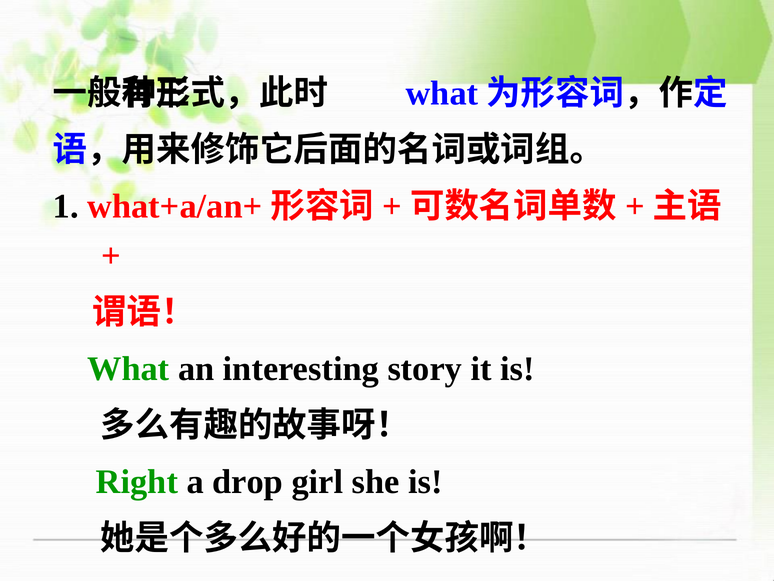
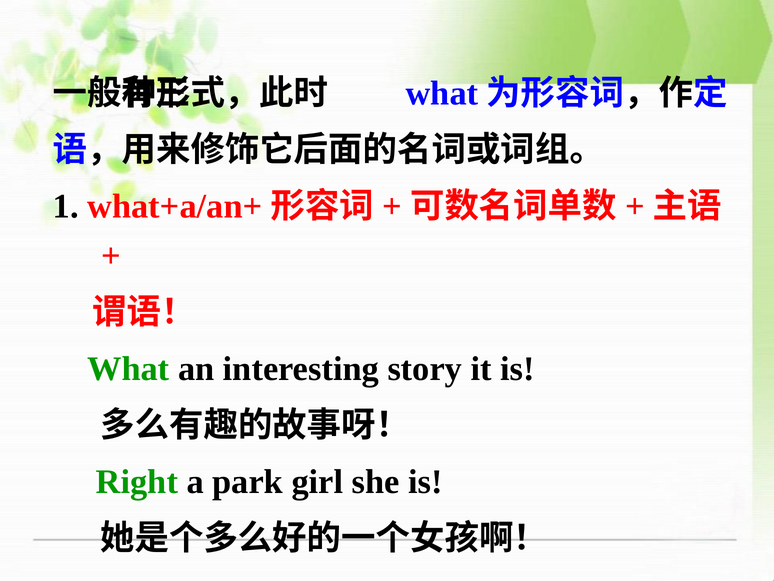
drop: drop -> park
